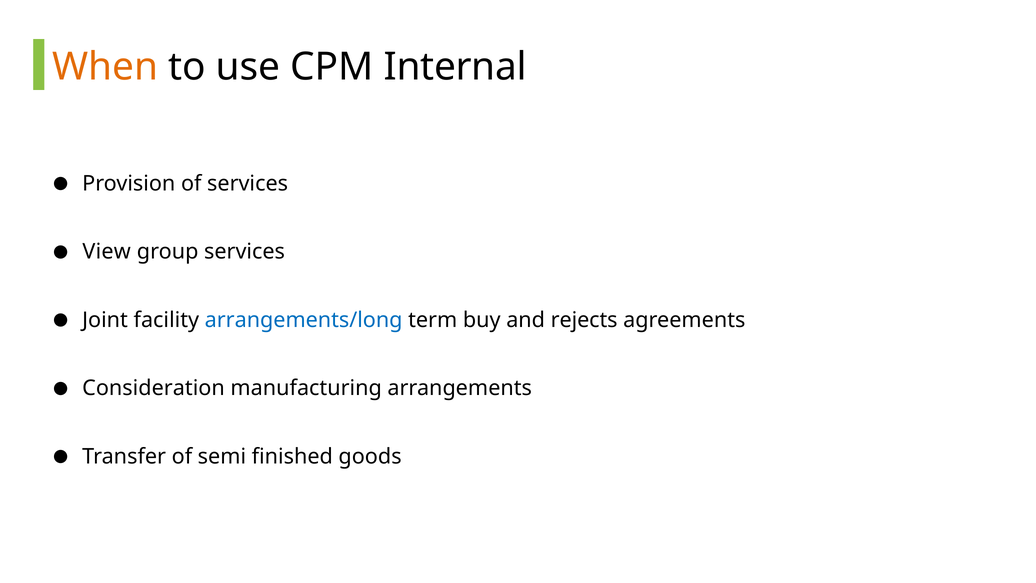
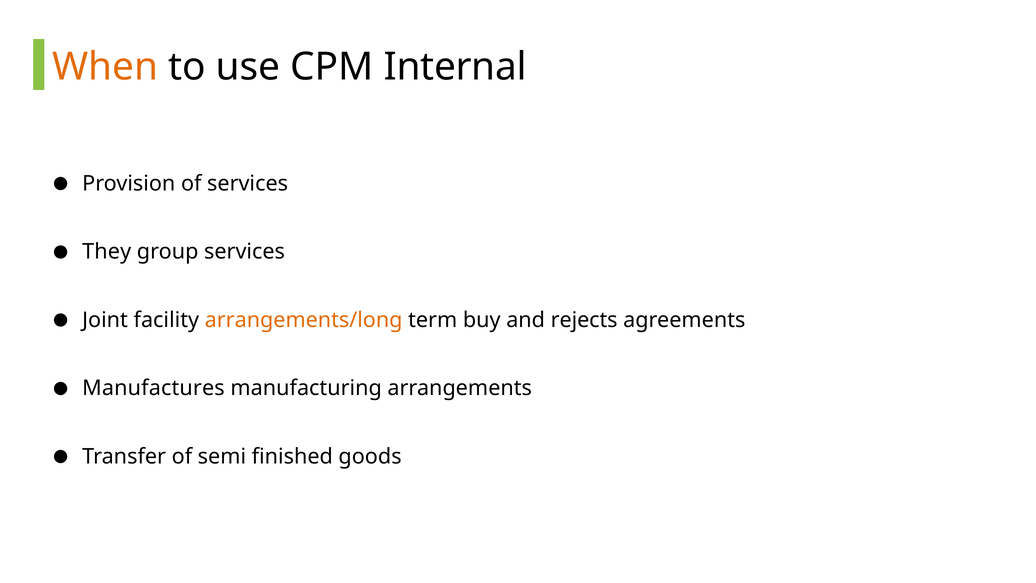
View: View -> They
arrangements/long colour: blue -> orange
Consideration: Consideration -> Manufactures
